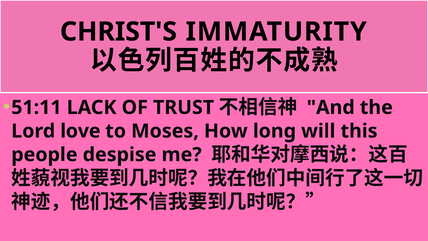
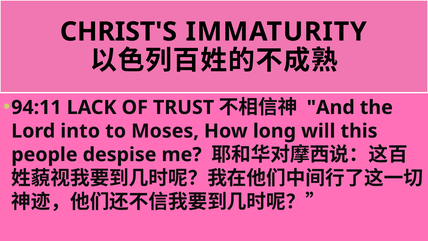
51:11: 51:11 -> 94:11
love: love -> into
